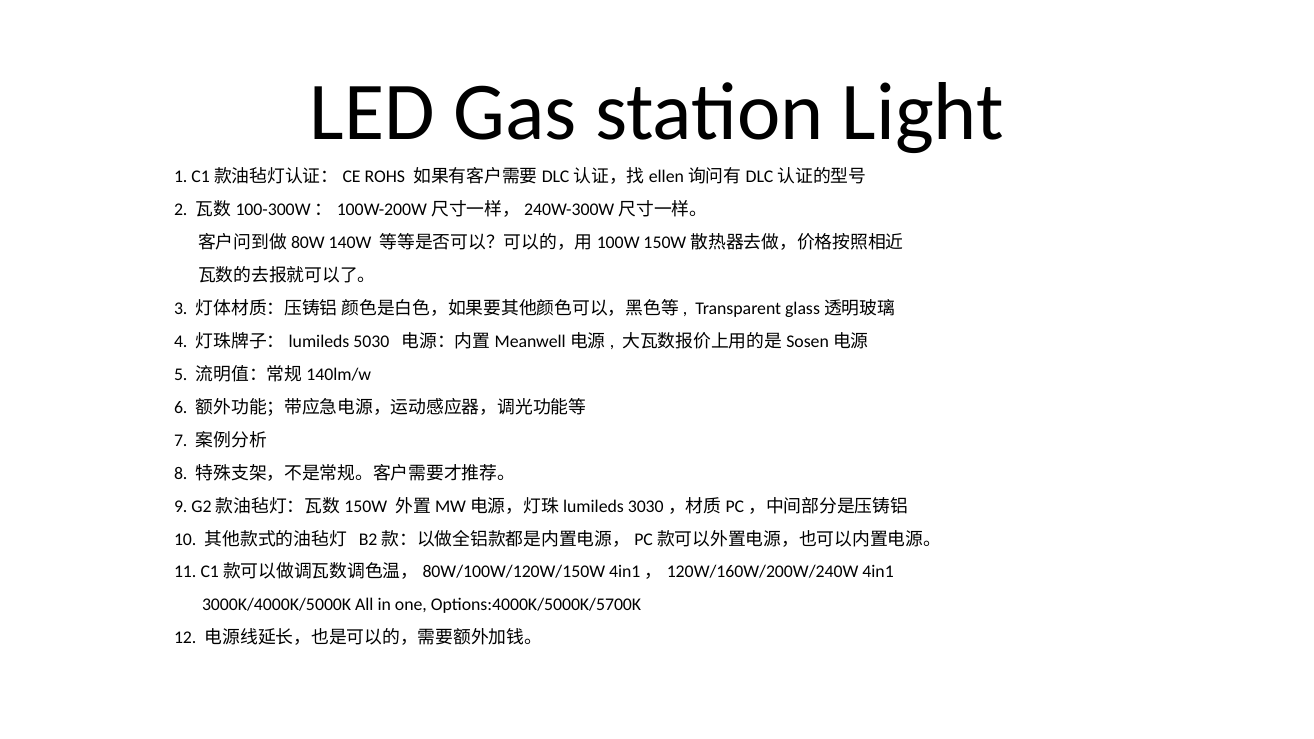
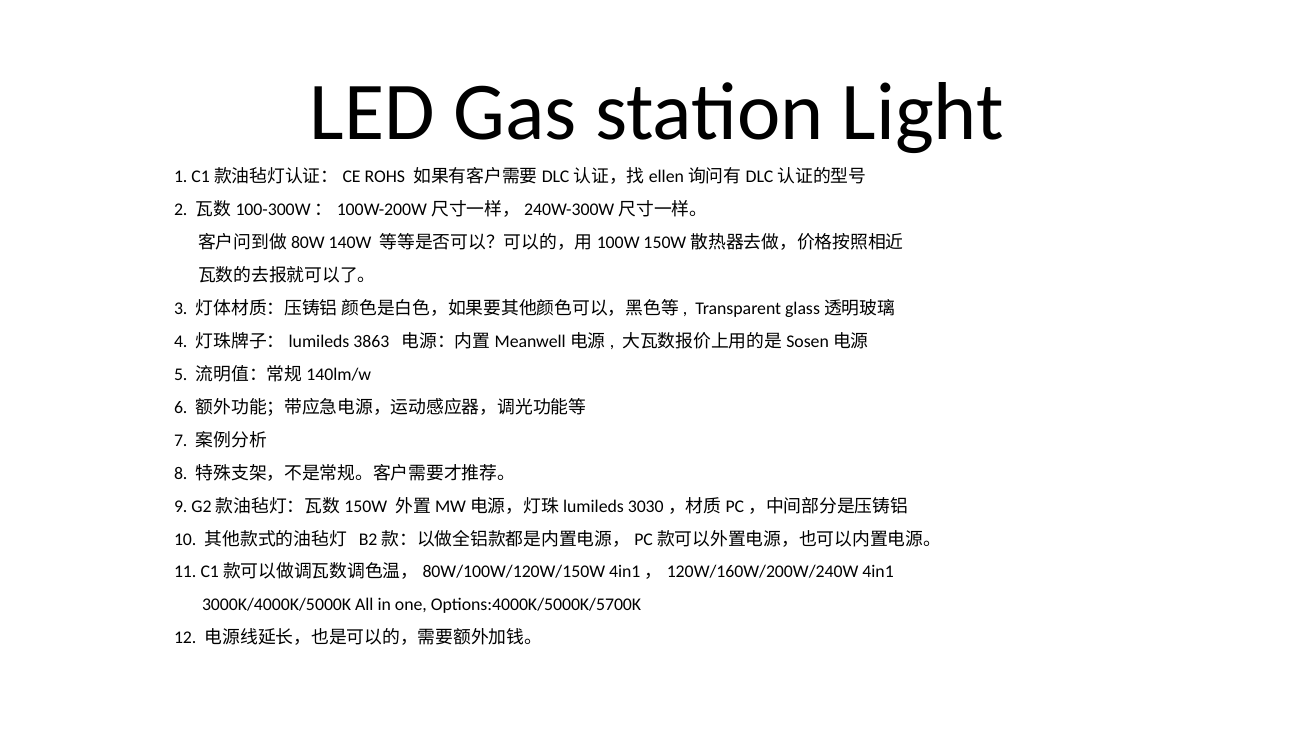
5030: 5030 -> 3863
